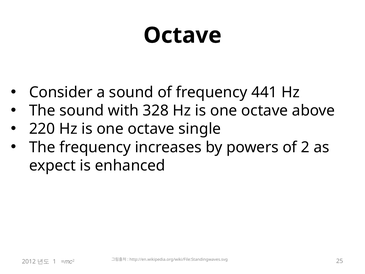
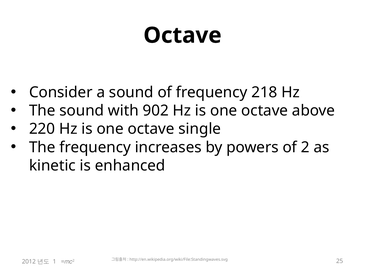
441: 441 -> 218
328: 328 -> 902
expect: expect -> kinetic
